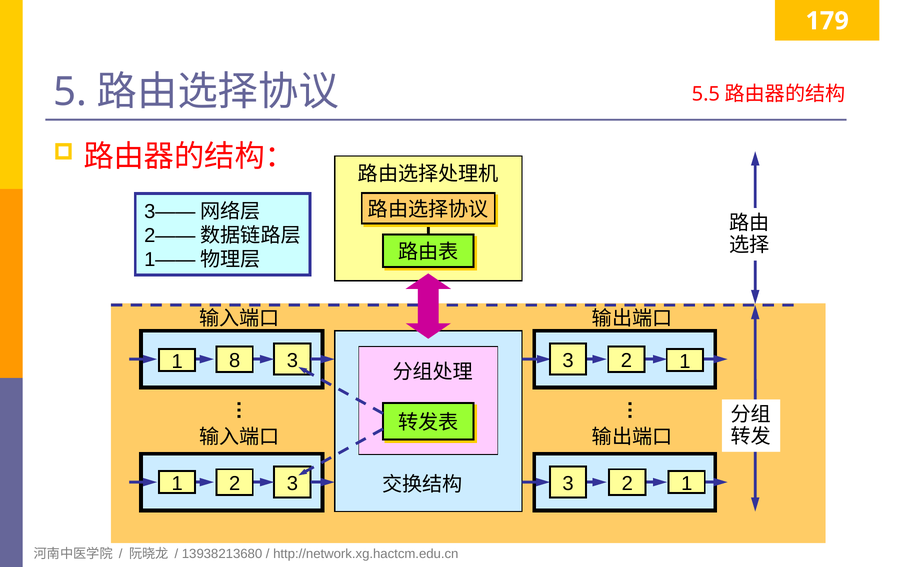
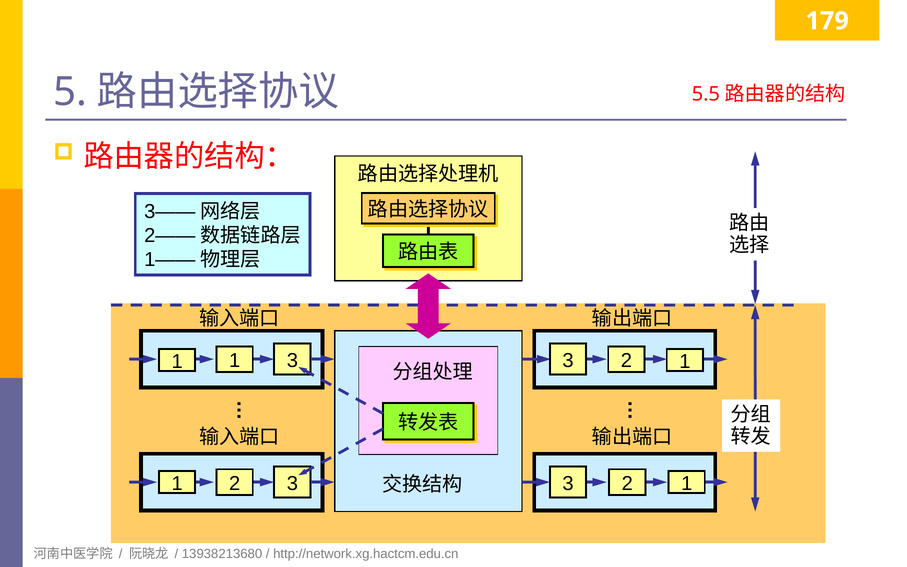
8 at (235, 361): 8 -> 1
